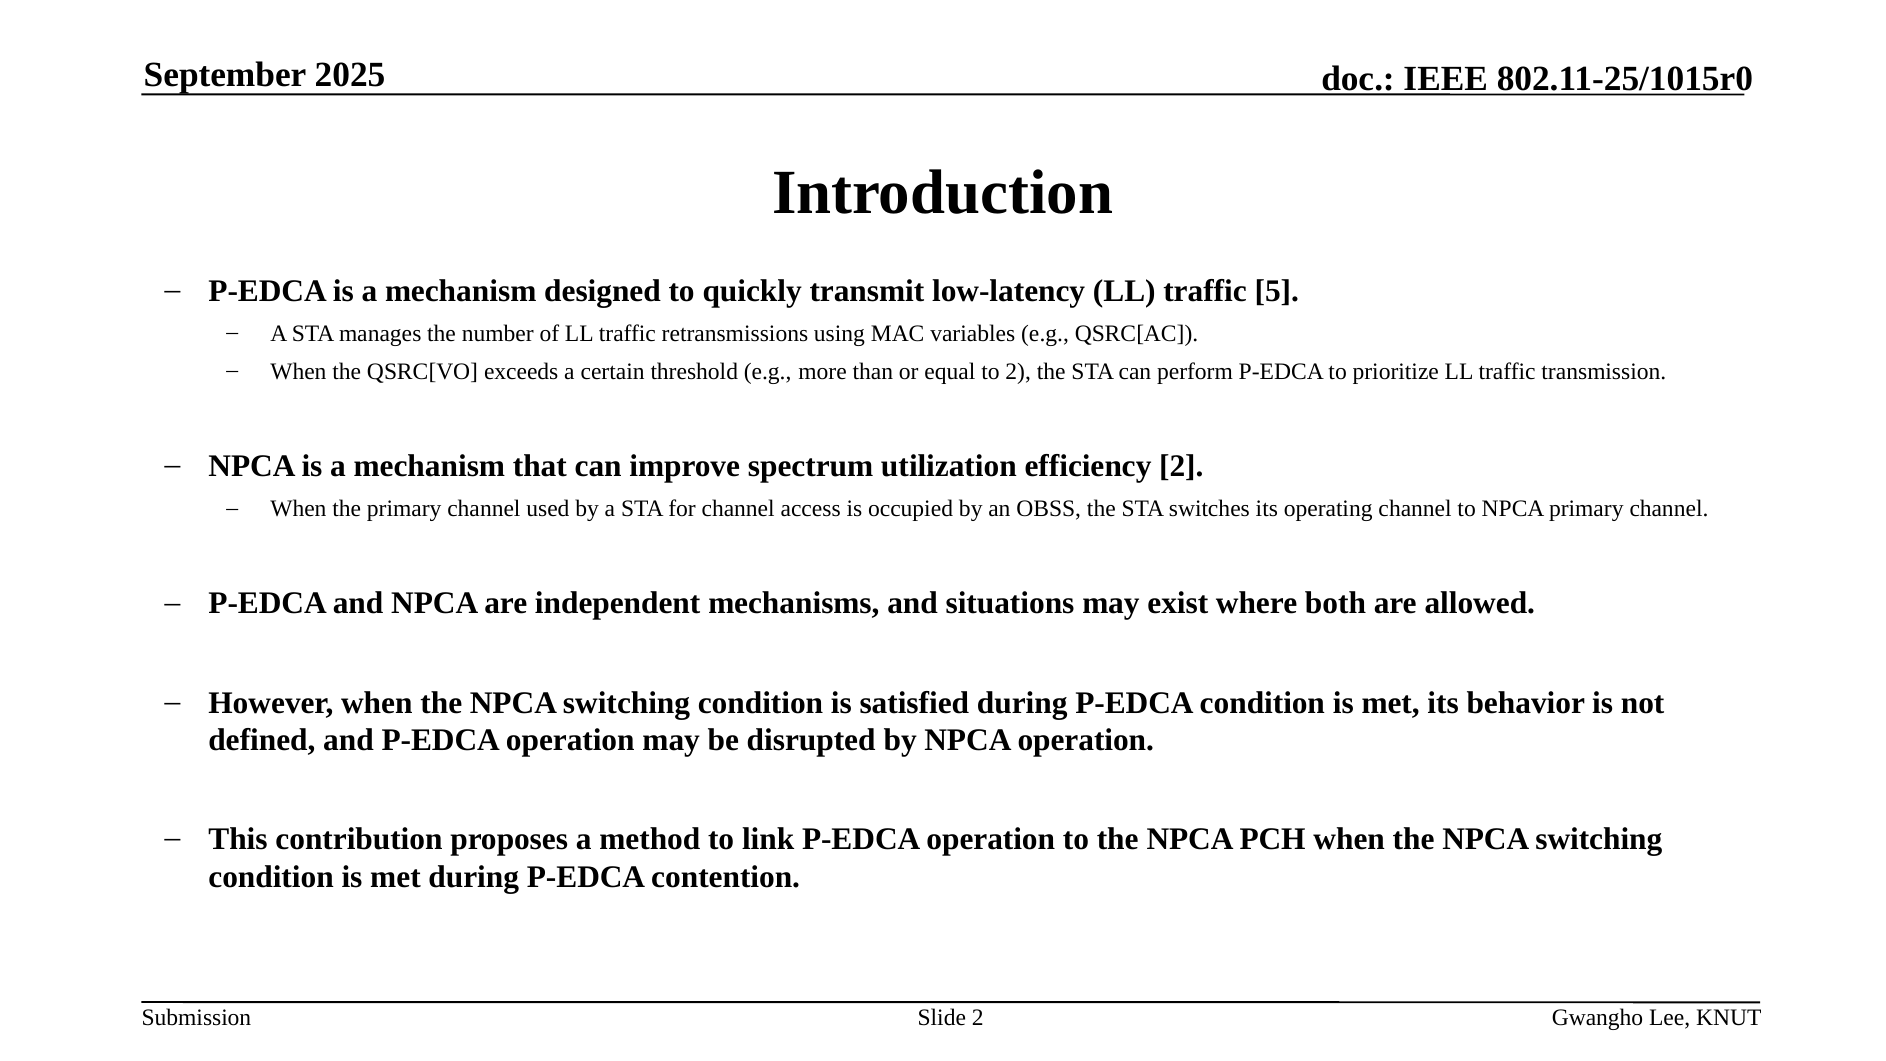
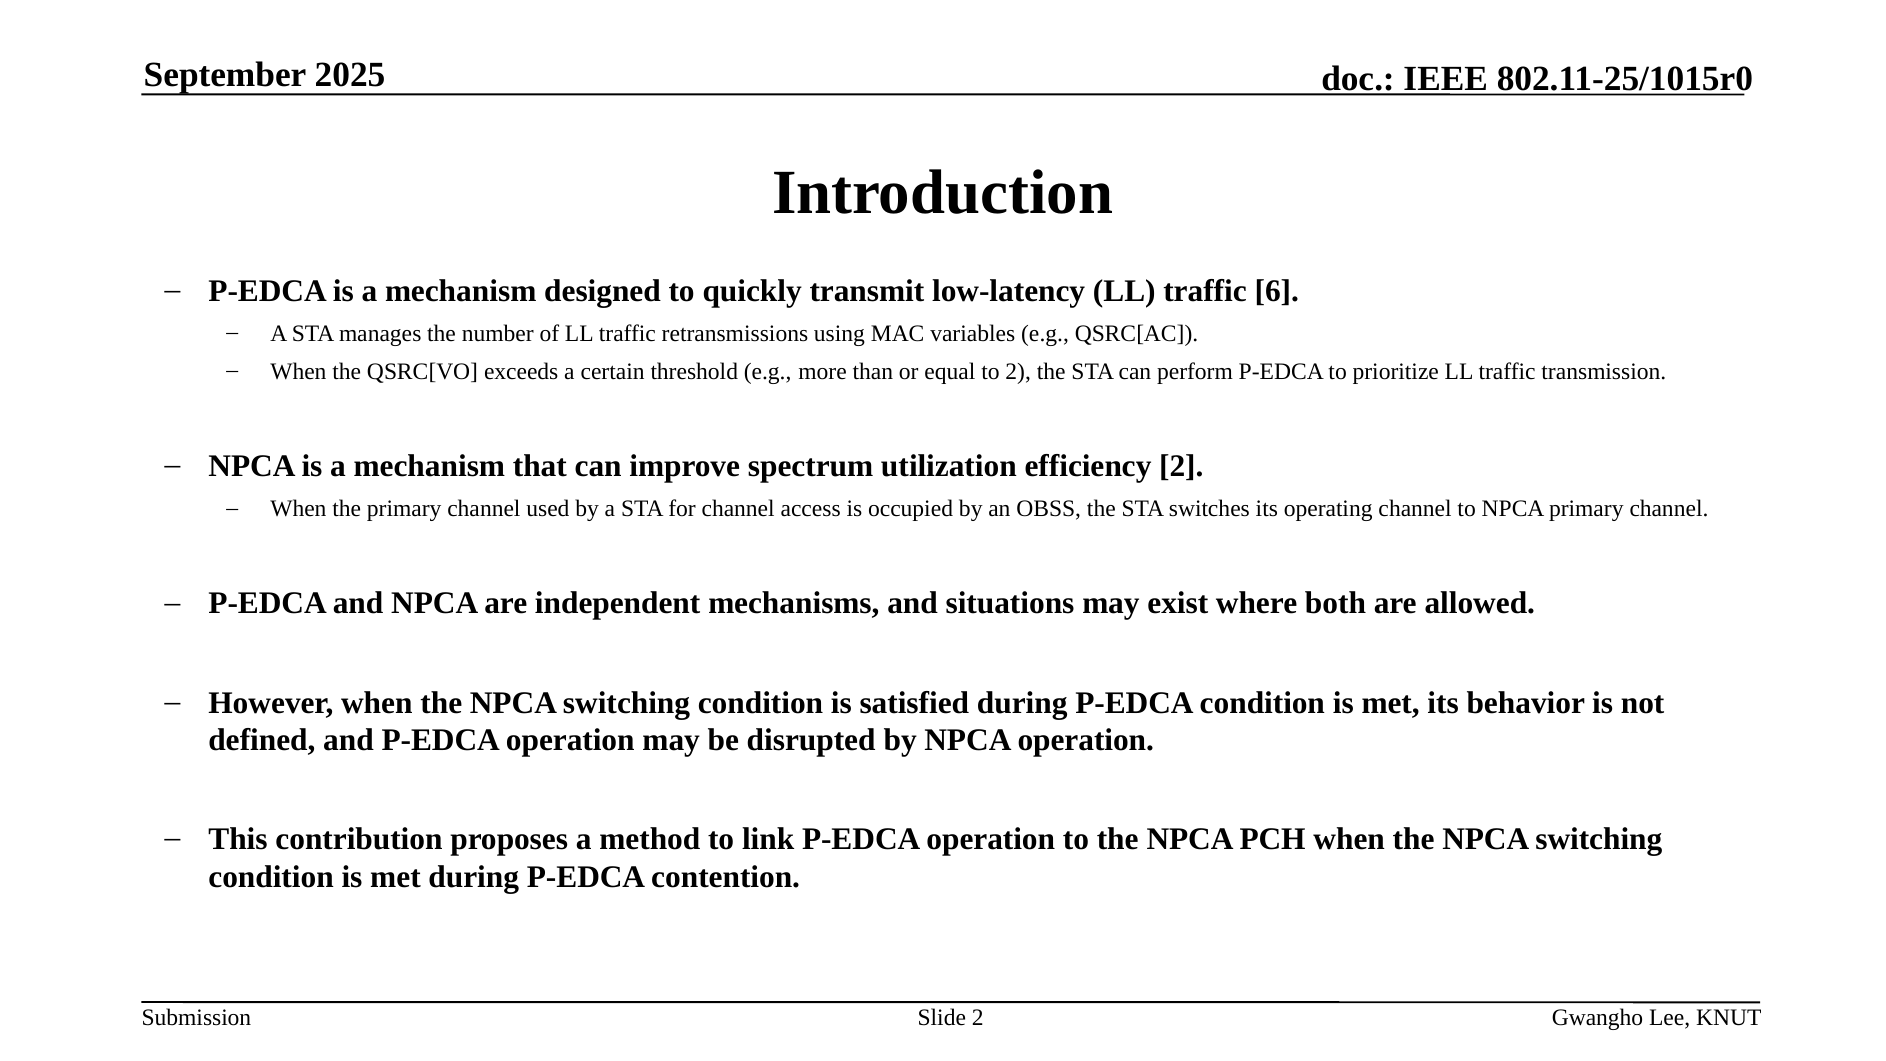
5: 5 -> 6
